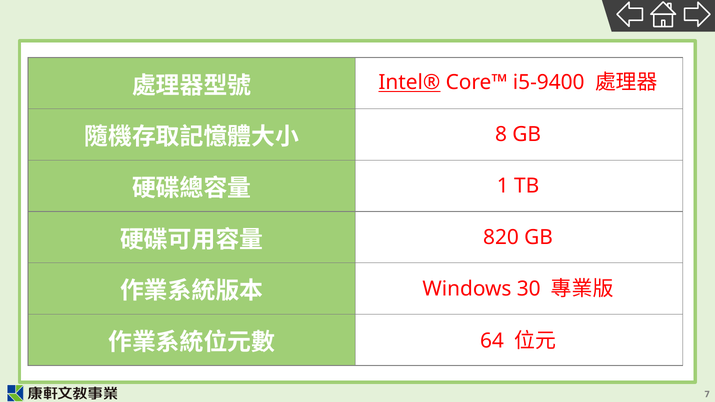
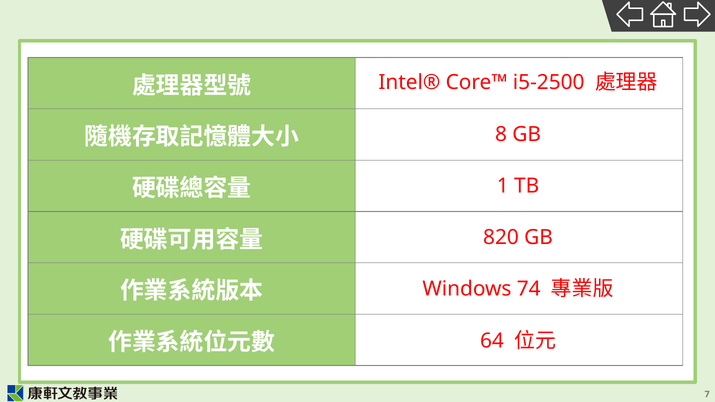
Intel® underline: present -> none
i5-9400: i5-9400 -> i5-2500
30: 30 -> 74
